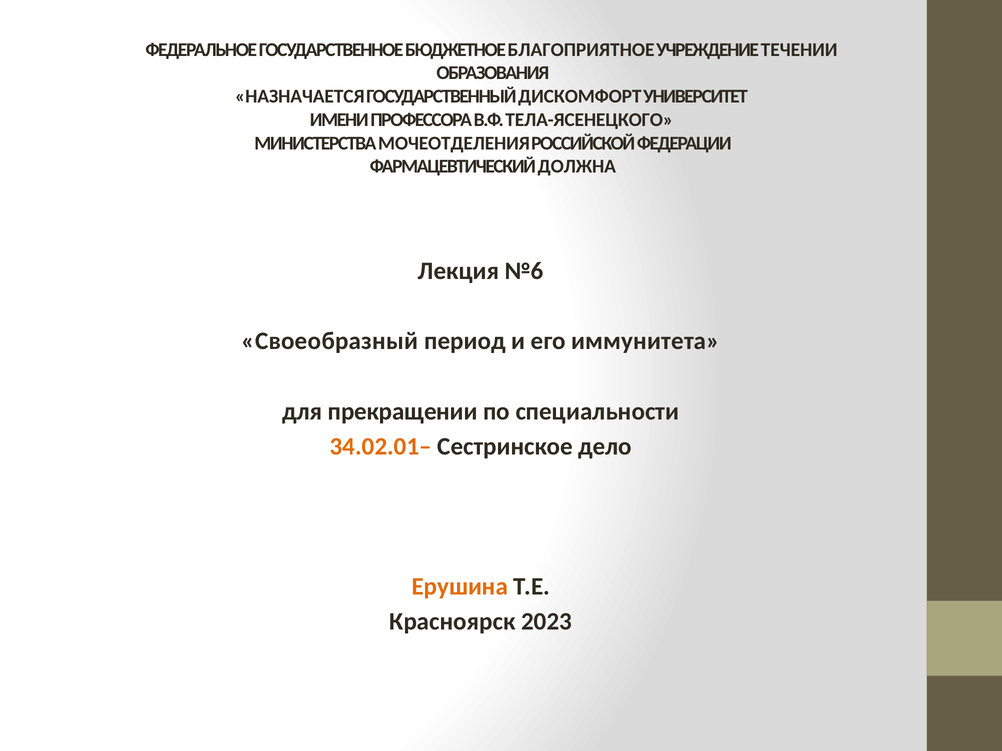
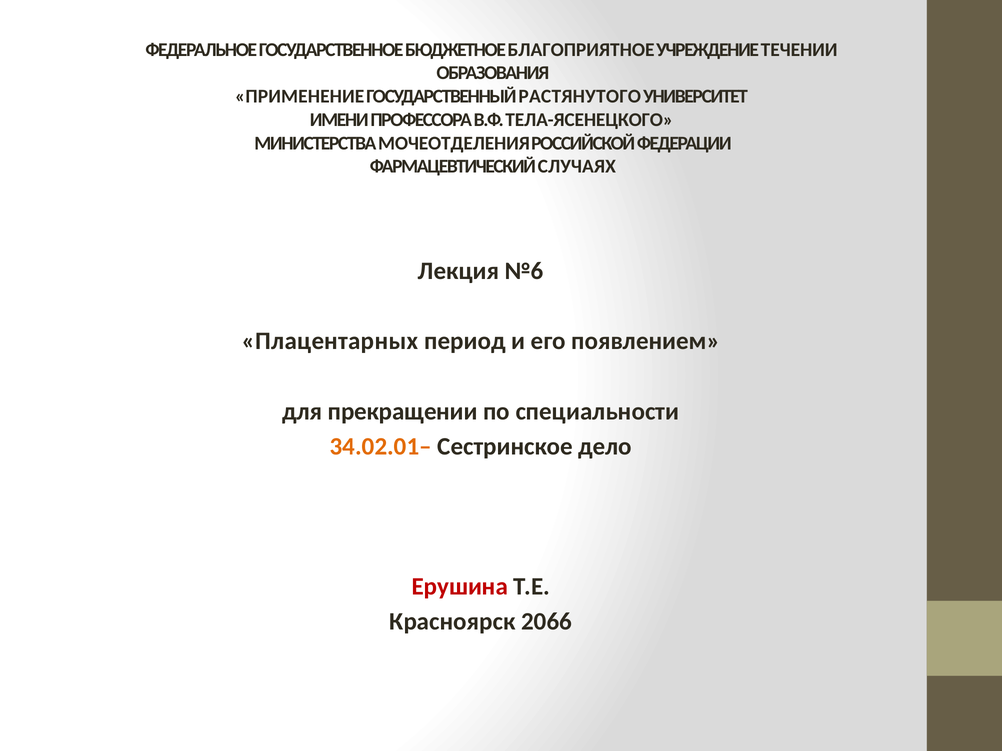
НАЗНАЧАЕТСЯ: НАЗНАЧАЕТСЯ -> ПРИМЕНЕНИЕ
ДИСКОМФОРТ: ДИСКОМФОРТ -> РАСТЯНУТОГО
ДОЛЖНА: ДОЛЖНА -> СЛУЧАЯХ
Своеобразный: Своеобразный -> Плацентарных
иммунитета: иммунитета -> появлением
Ерушина colour: orange -> red
2023: 2023 -> 2066
